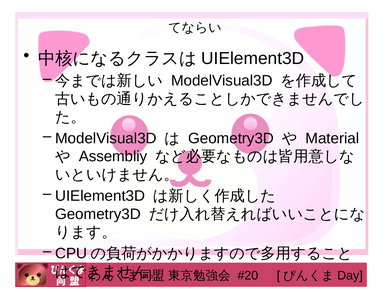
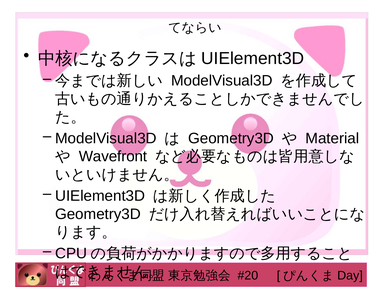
Assembliy: Assembliy -> Wavefront
